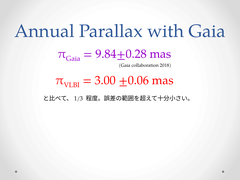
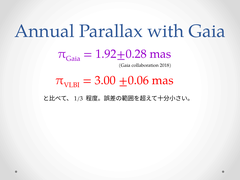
9.84±0.28: 9.84±0.28 -> 1.92±0.28
